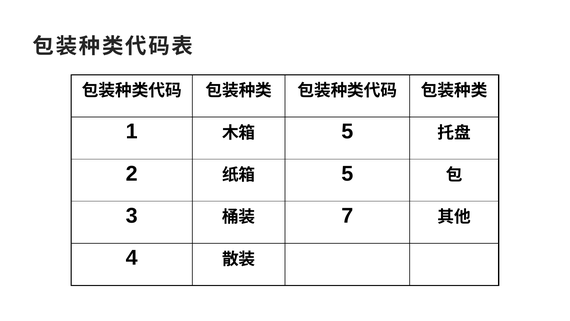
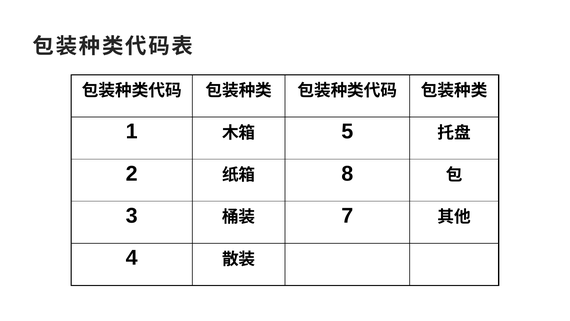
5 at (347, 173): 5 -> 8
